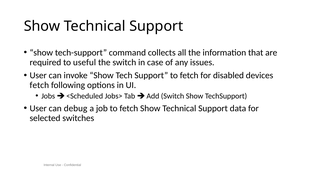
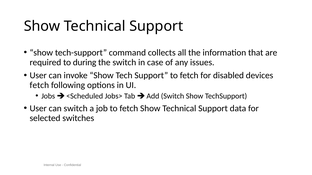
useful: useful -> during
can debug: debug -> switch
